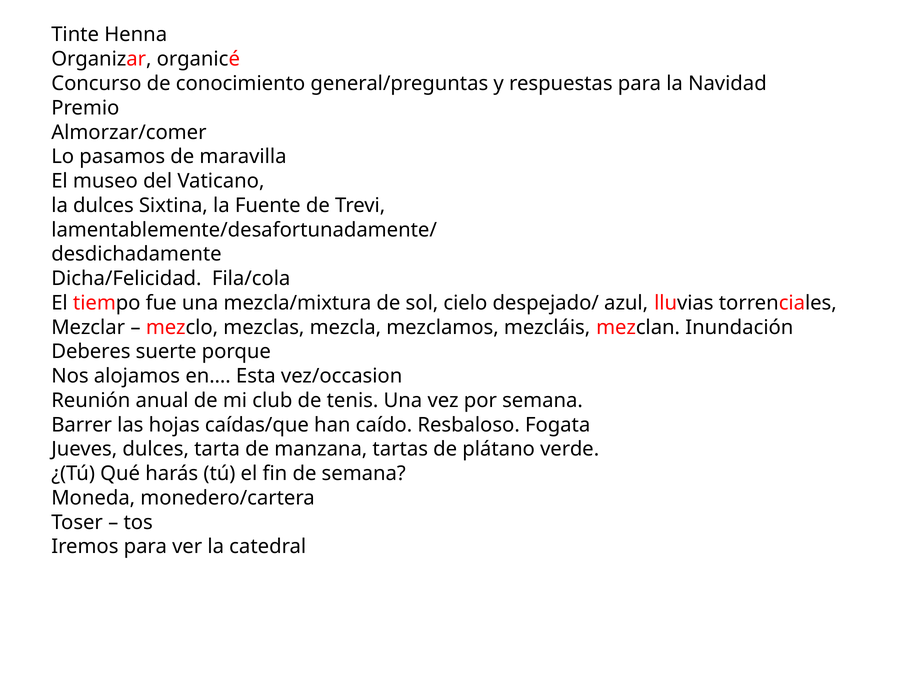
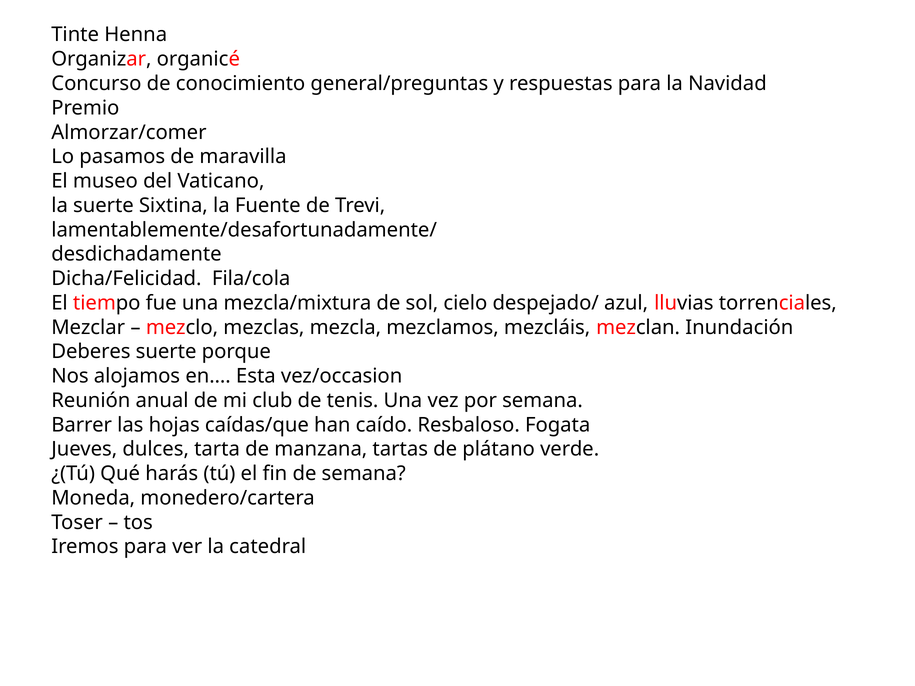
la dulces: dulces -> suerte
